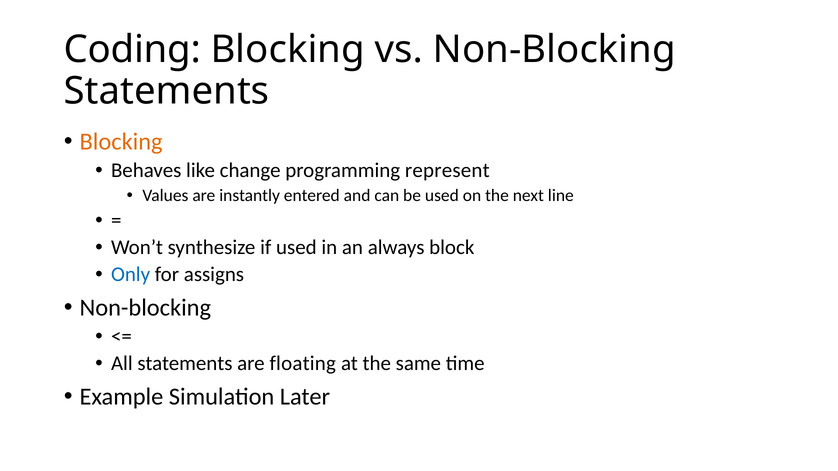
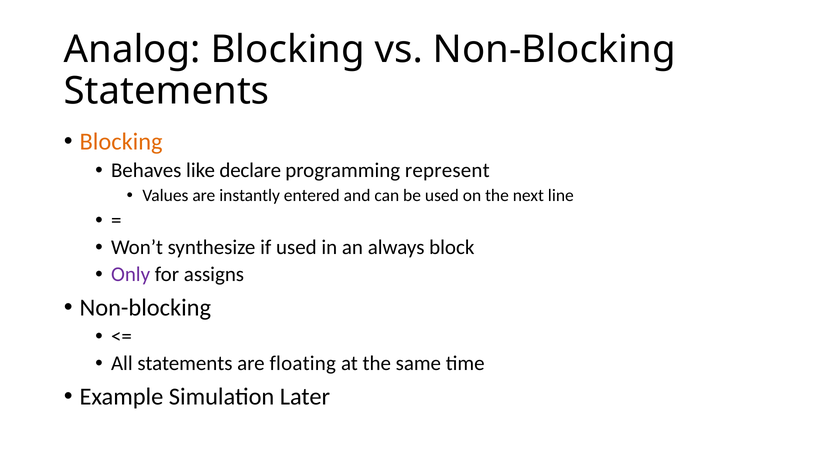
Coding: Coding -> Analog
change: change -> declare
Only colour: blue -> purple
